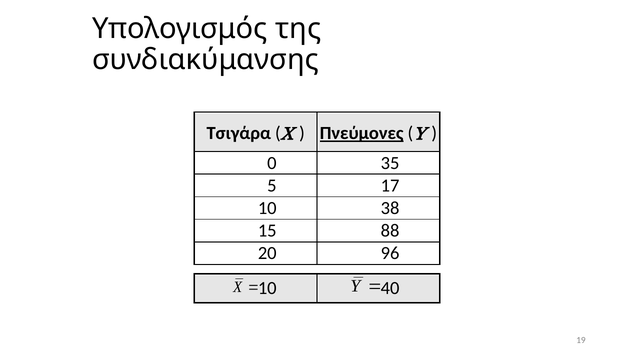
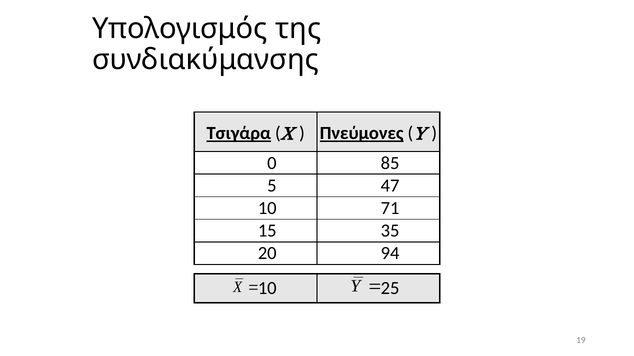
Τσιγάρα underline: none -> present
35: 35 -> 85
17: 17 -> 47
38: 38 -> 71
88: 88 -> 35
96: 96 -> 94
40: 40 -> 25
